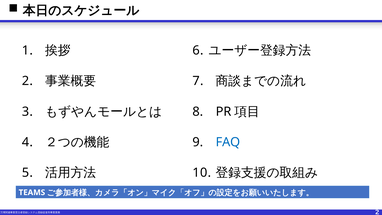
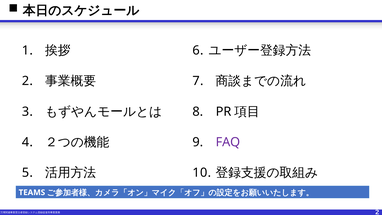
FAQ colour: blue -> purple
